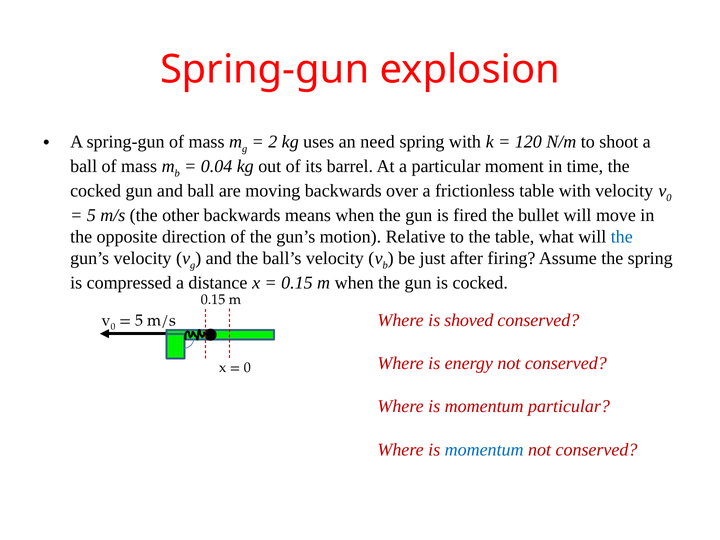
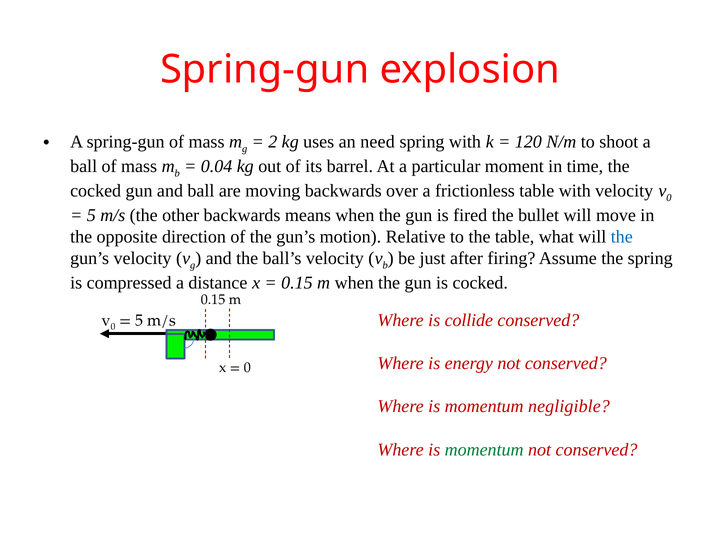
shoved: shoved -> collide
momentum particular: particular -> negligible
momentum at (484, 450) colour: blue -> green
